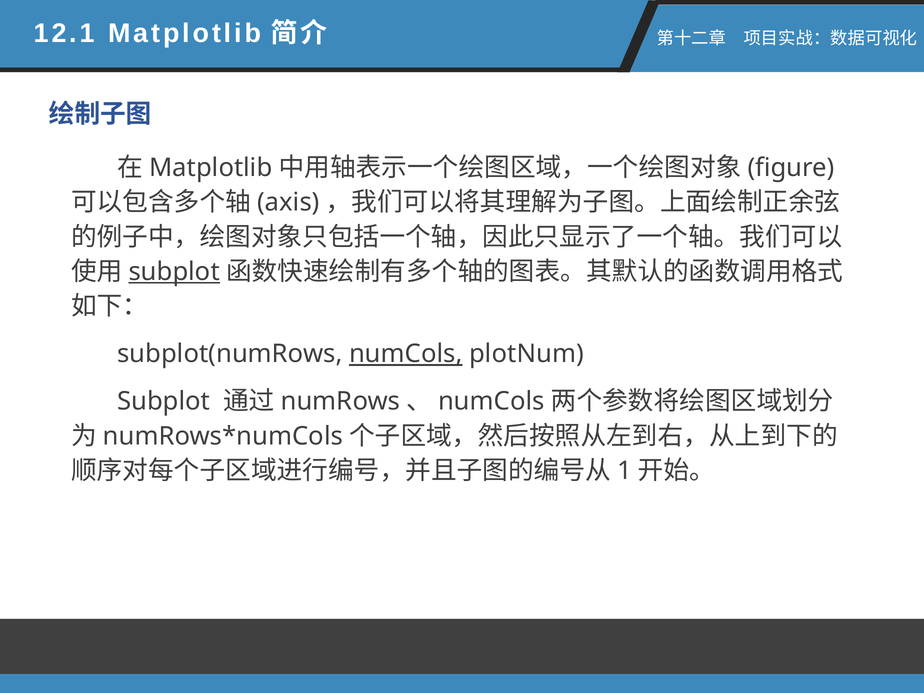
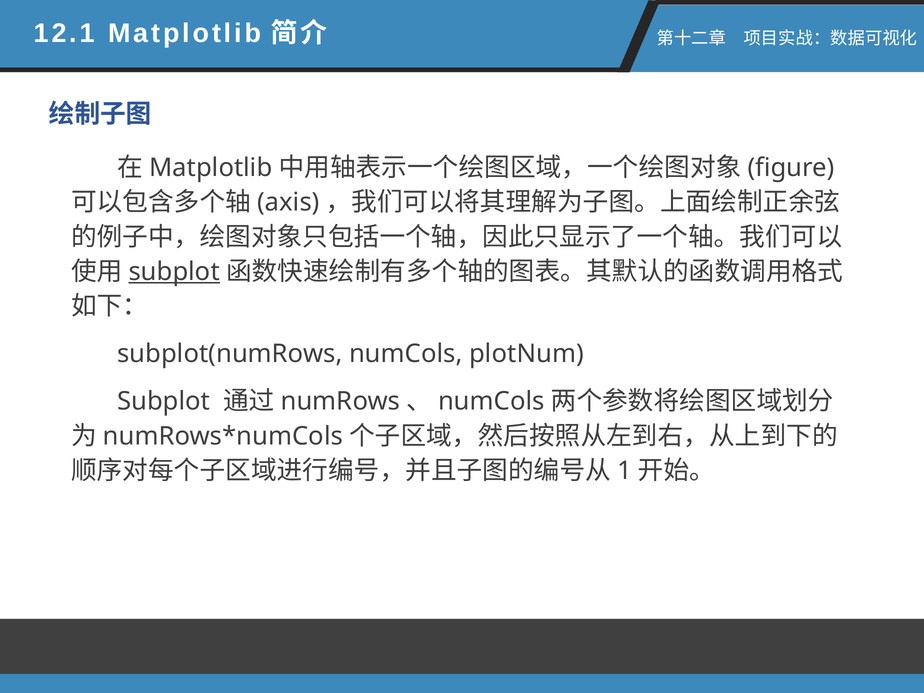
numCols at (406, 354) underline: present -> none
